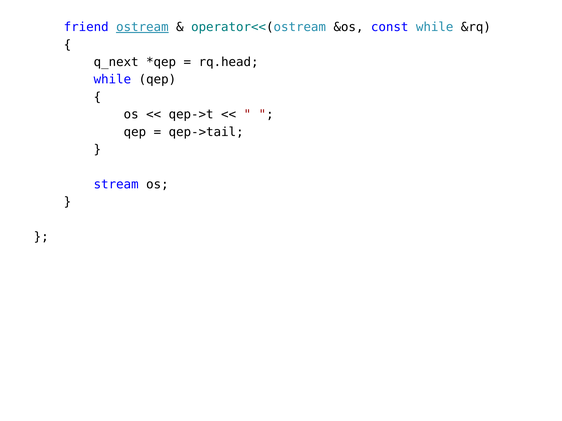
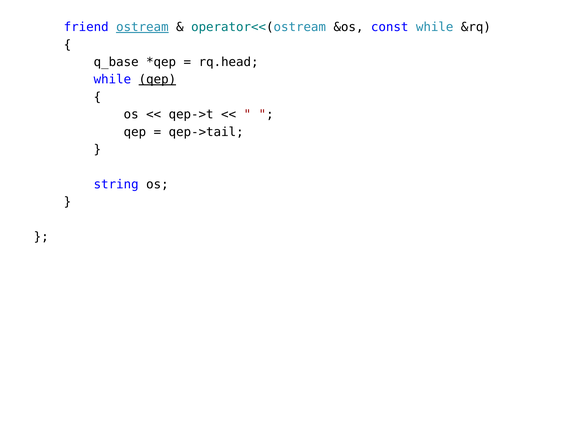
q_next: q_next -> q_base
qep at (157, 80) underline: none -> present
stream: stream -> string
